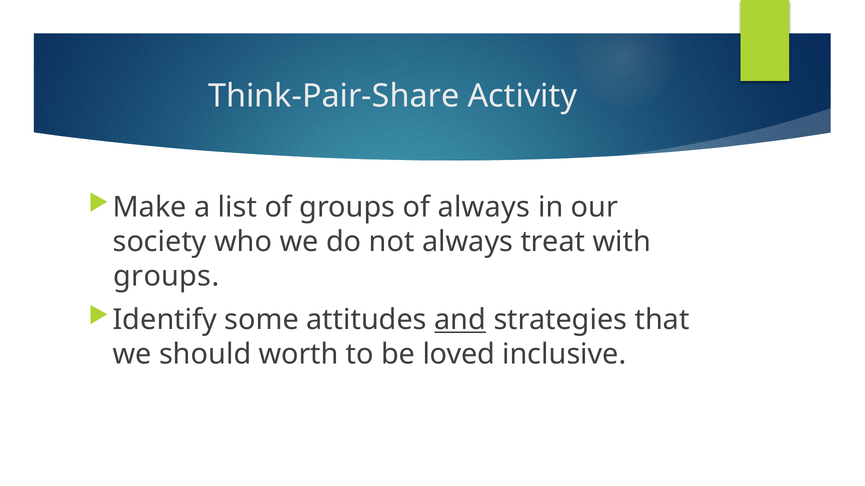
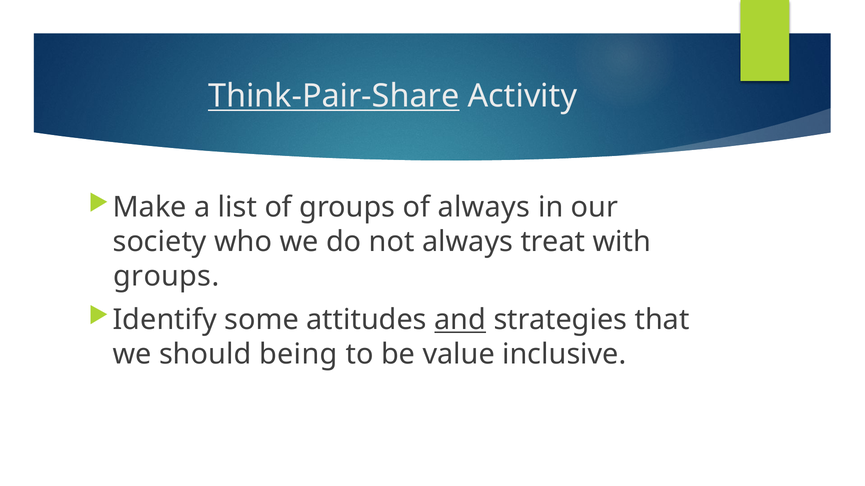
Think-Pair-Share underline: none -> present
worth: worth -> being
loved: loved -> value
